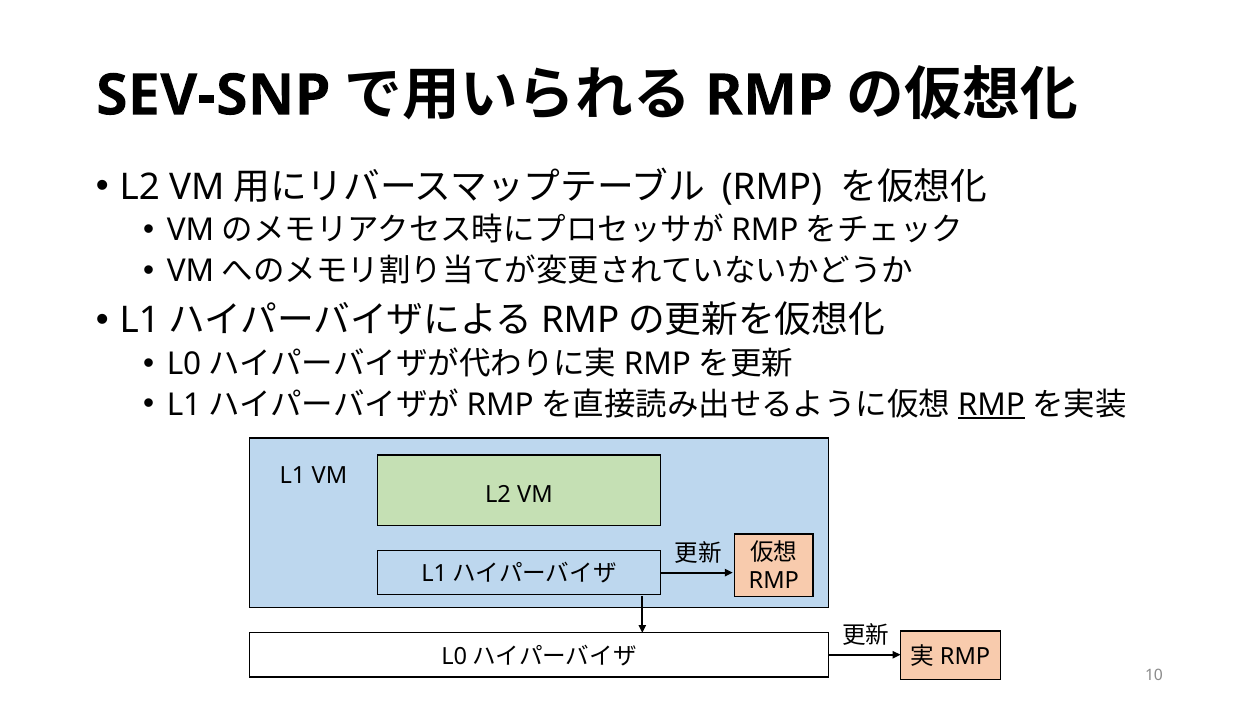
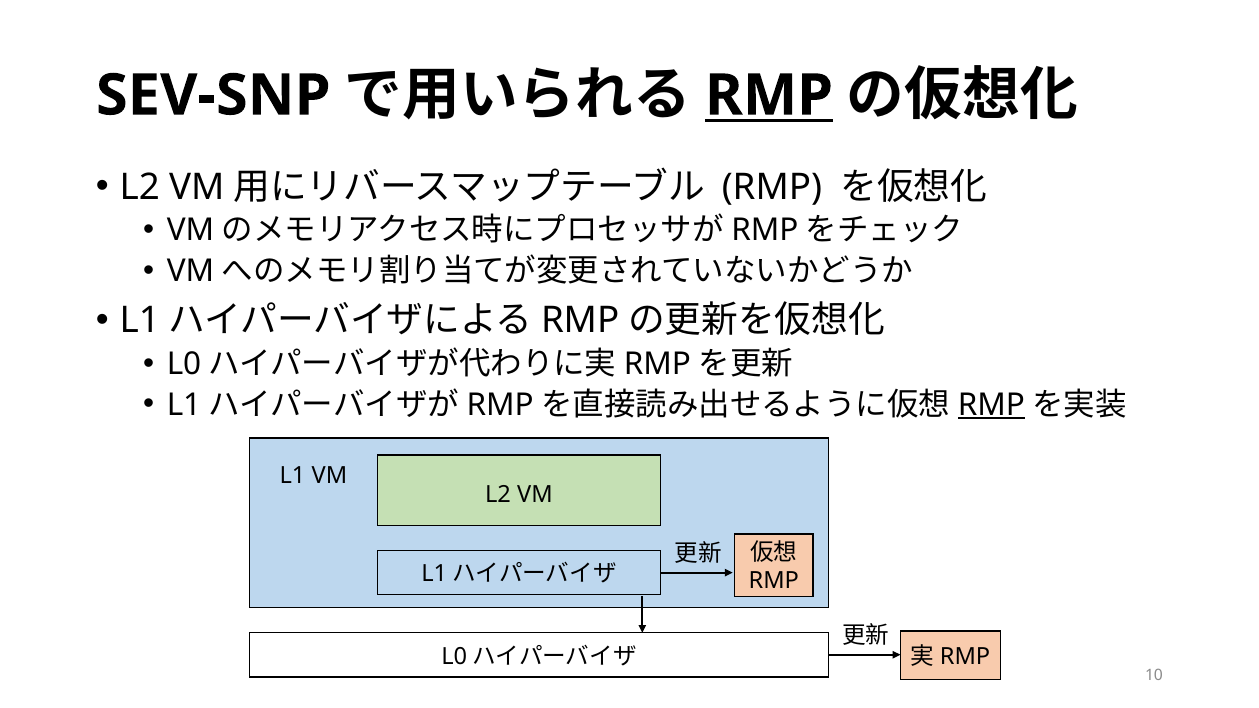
RMP at (769, 95) underline: none -> present
